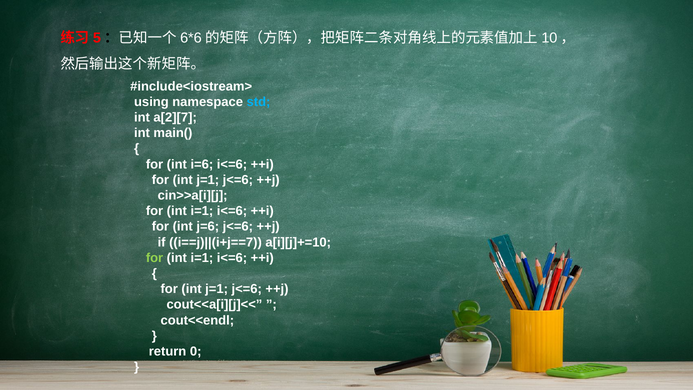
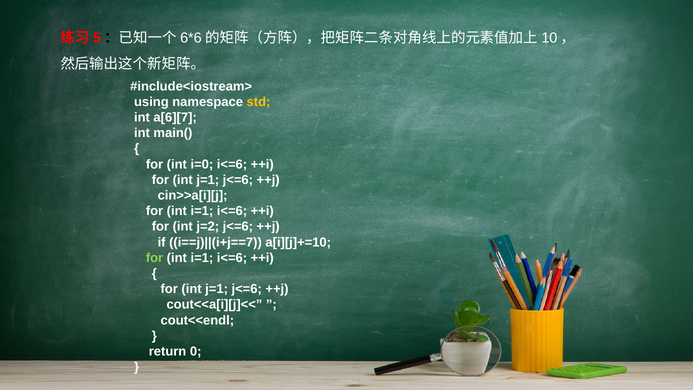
std colour: light blue -> yellow
a[2][7: a[2][7 -> a[6][7
i=6: i=6 -> i=0
j=6: j=6 -> j=2
